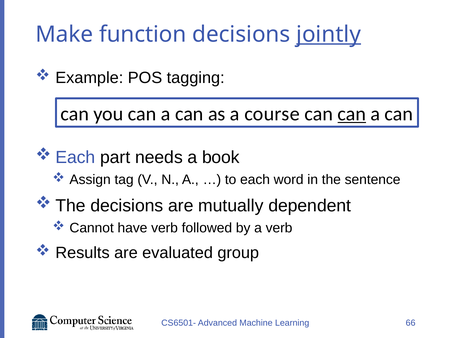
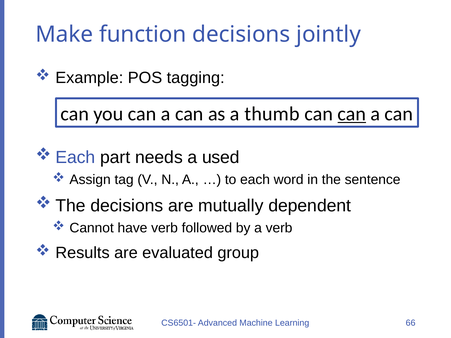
jointly underline: present -> none
course: course -> thumb
book: book -> used
